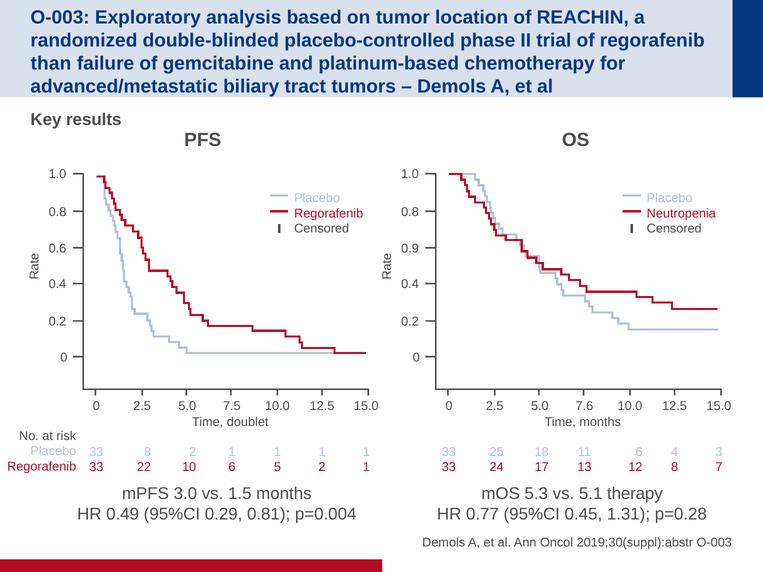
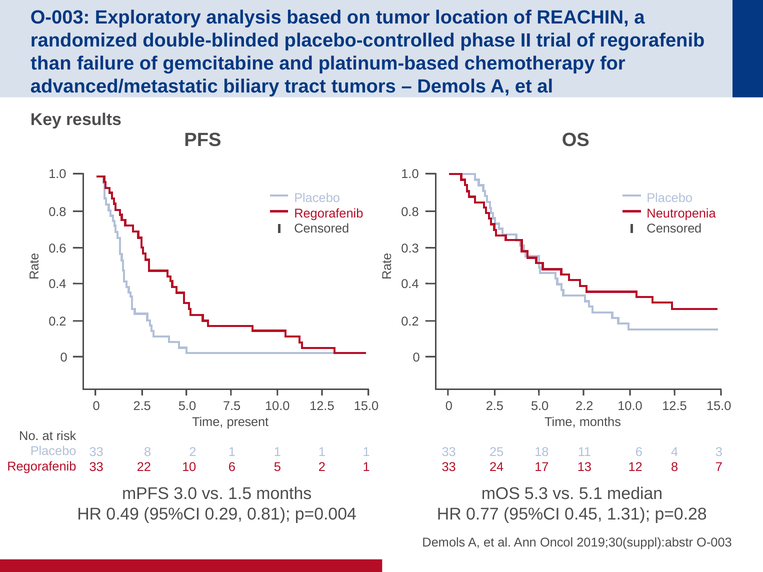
0.9: 0.9 -> 0.3
7.6: 7.6 -> 2.2
doublet: doublet -> present
therapy: therapy -> median
